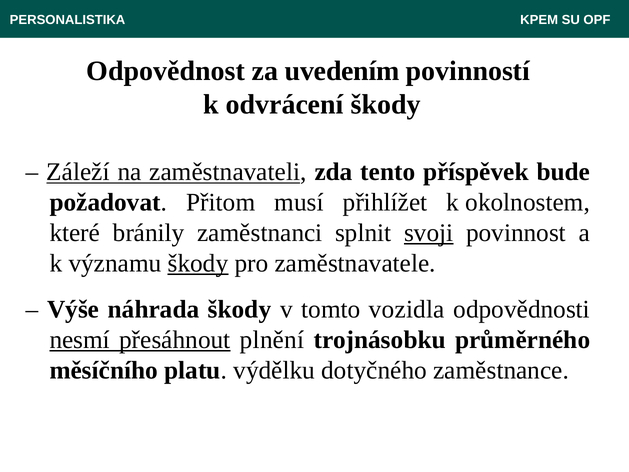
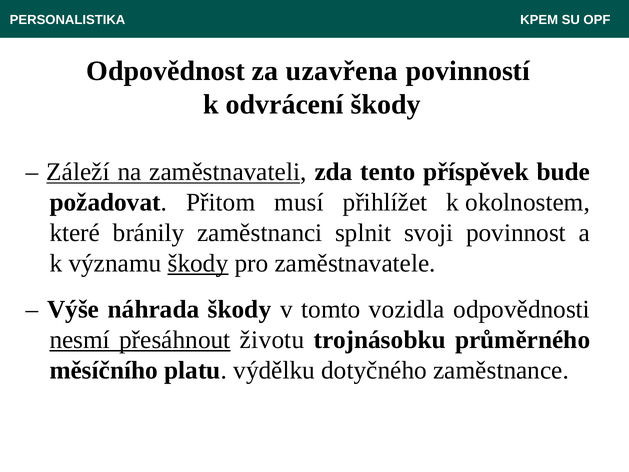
uvedením: uvedením -> uzavřena
svoji underline: present -> none
plnění: plnění -> životu
